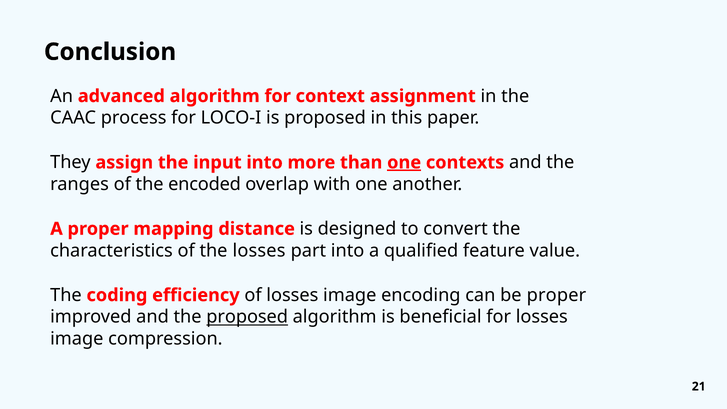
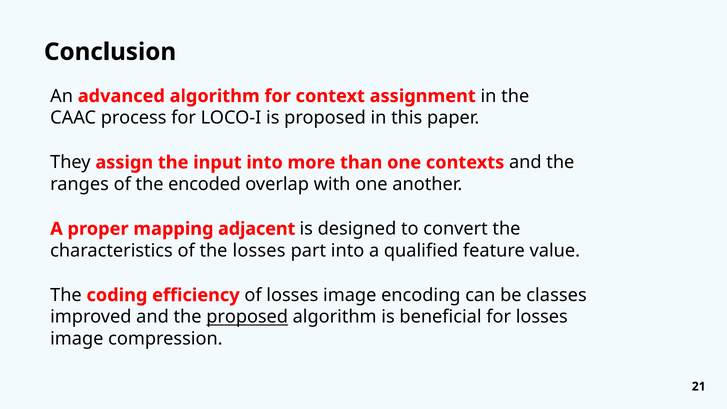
one at (404, 162) underline: present -> none
distance: distance -> adjacent
be proper: proper -> classes
